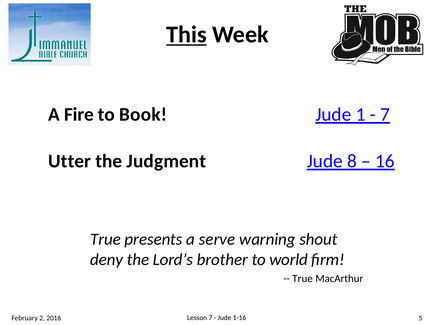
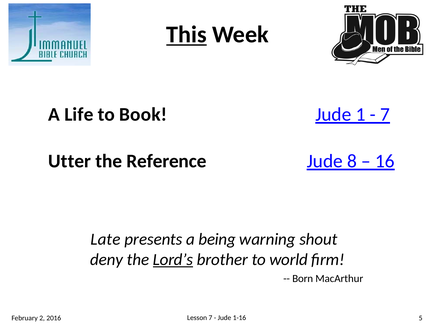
Fire: Fire -> Life
Judgment: Judgment -> Reference
True at (106, 240): True -> Late
serve: serve -> being
Lord’s underline: none -> present
True at (303, 279): True -> Born
